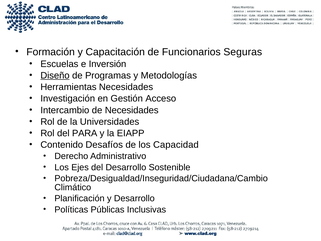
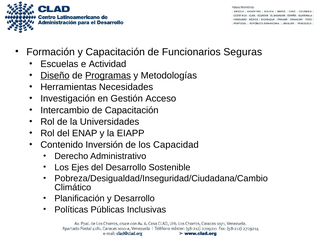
Inversión: Inversión -> Actividad
Programas underline: none -> present
de Necesidades: Necesidades -> Capacitación
PARA: PARA -> ENAP
Desafíos: Desafíos -> Inversión
